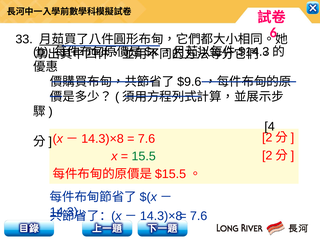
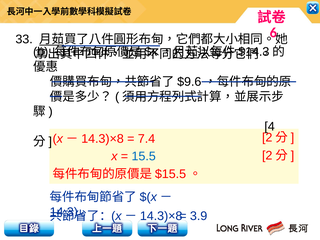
7.6 at (146, 139): 7.6 -> 7.4
15.5 colour: green -> blue
7.6 at (199, 216): 7.6 -> 3.9
